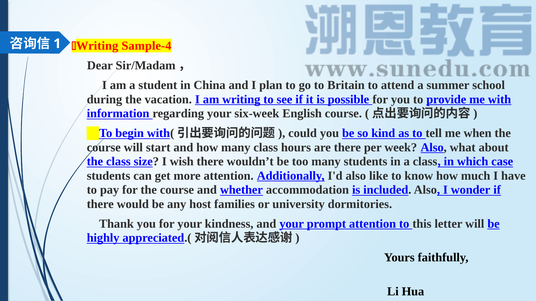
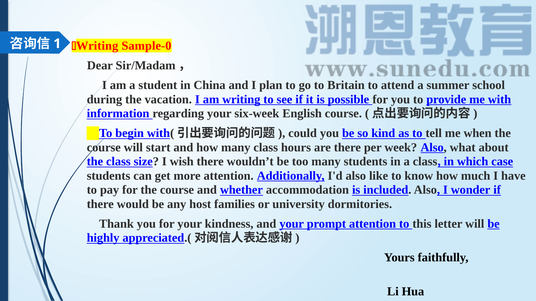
Sample-4: Sample-4 -> Sample-0
